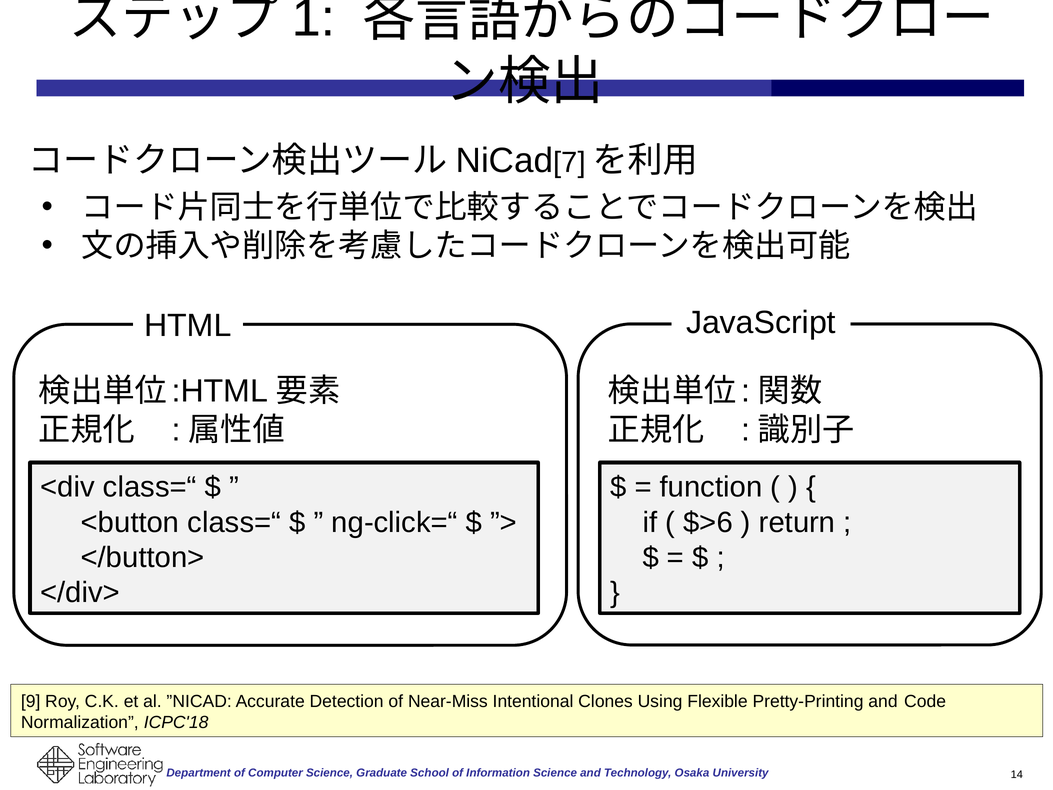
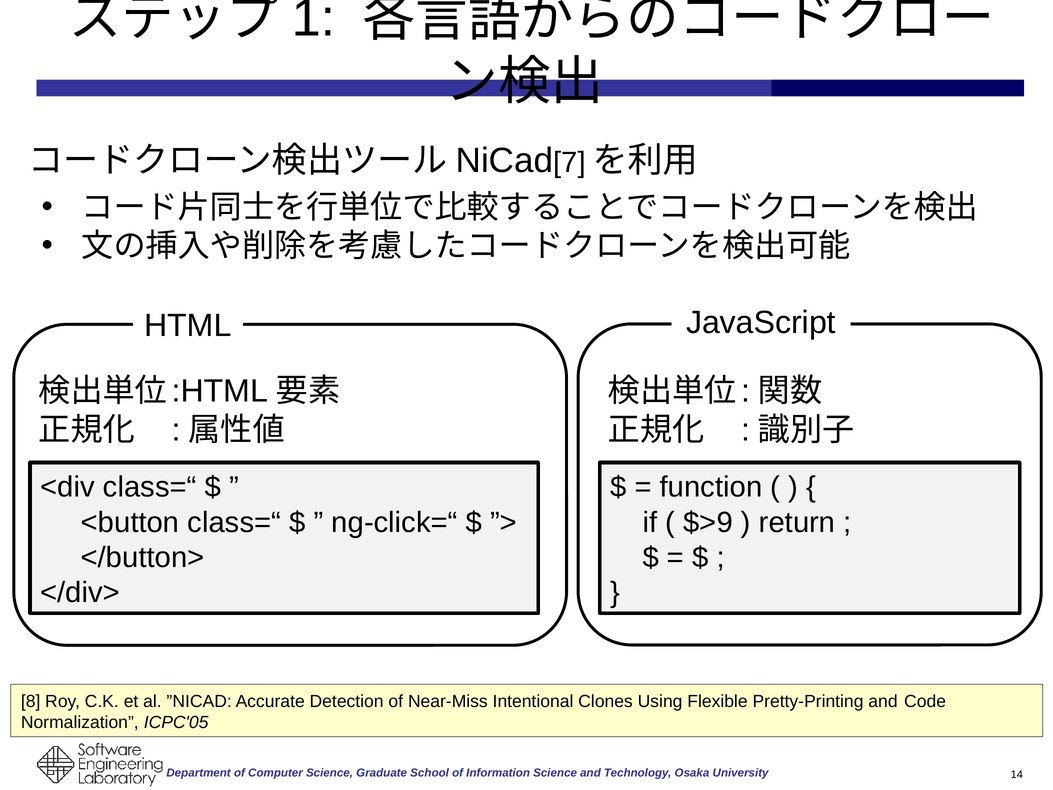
$>6: $>6 -> $>9
9: 9 -> 8
ICPC'18: ICPC'18 -> ICPC'05
